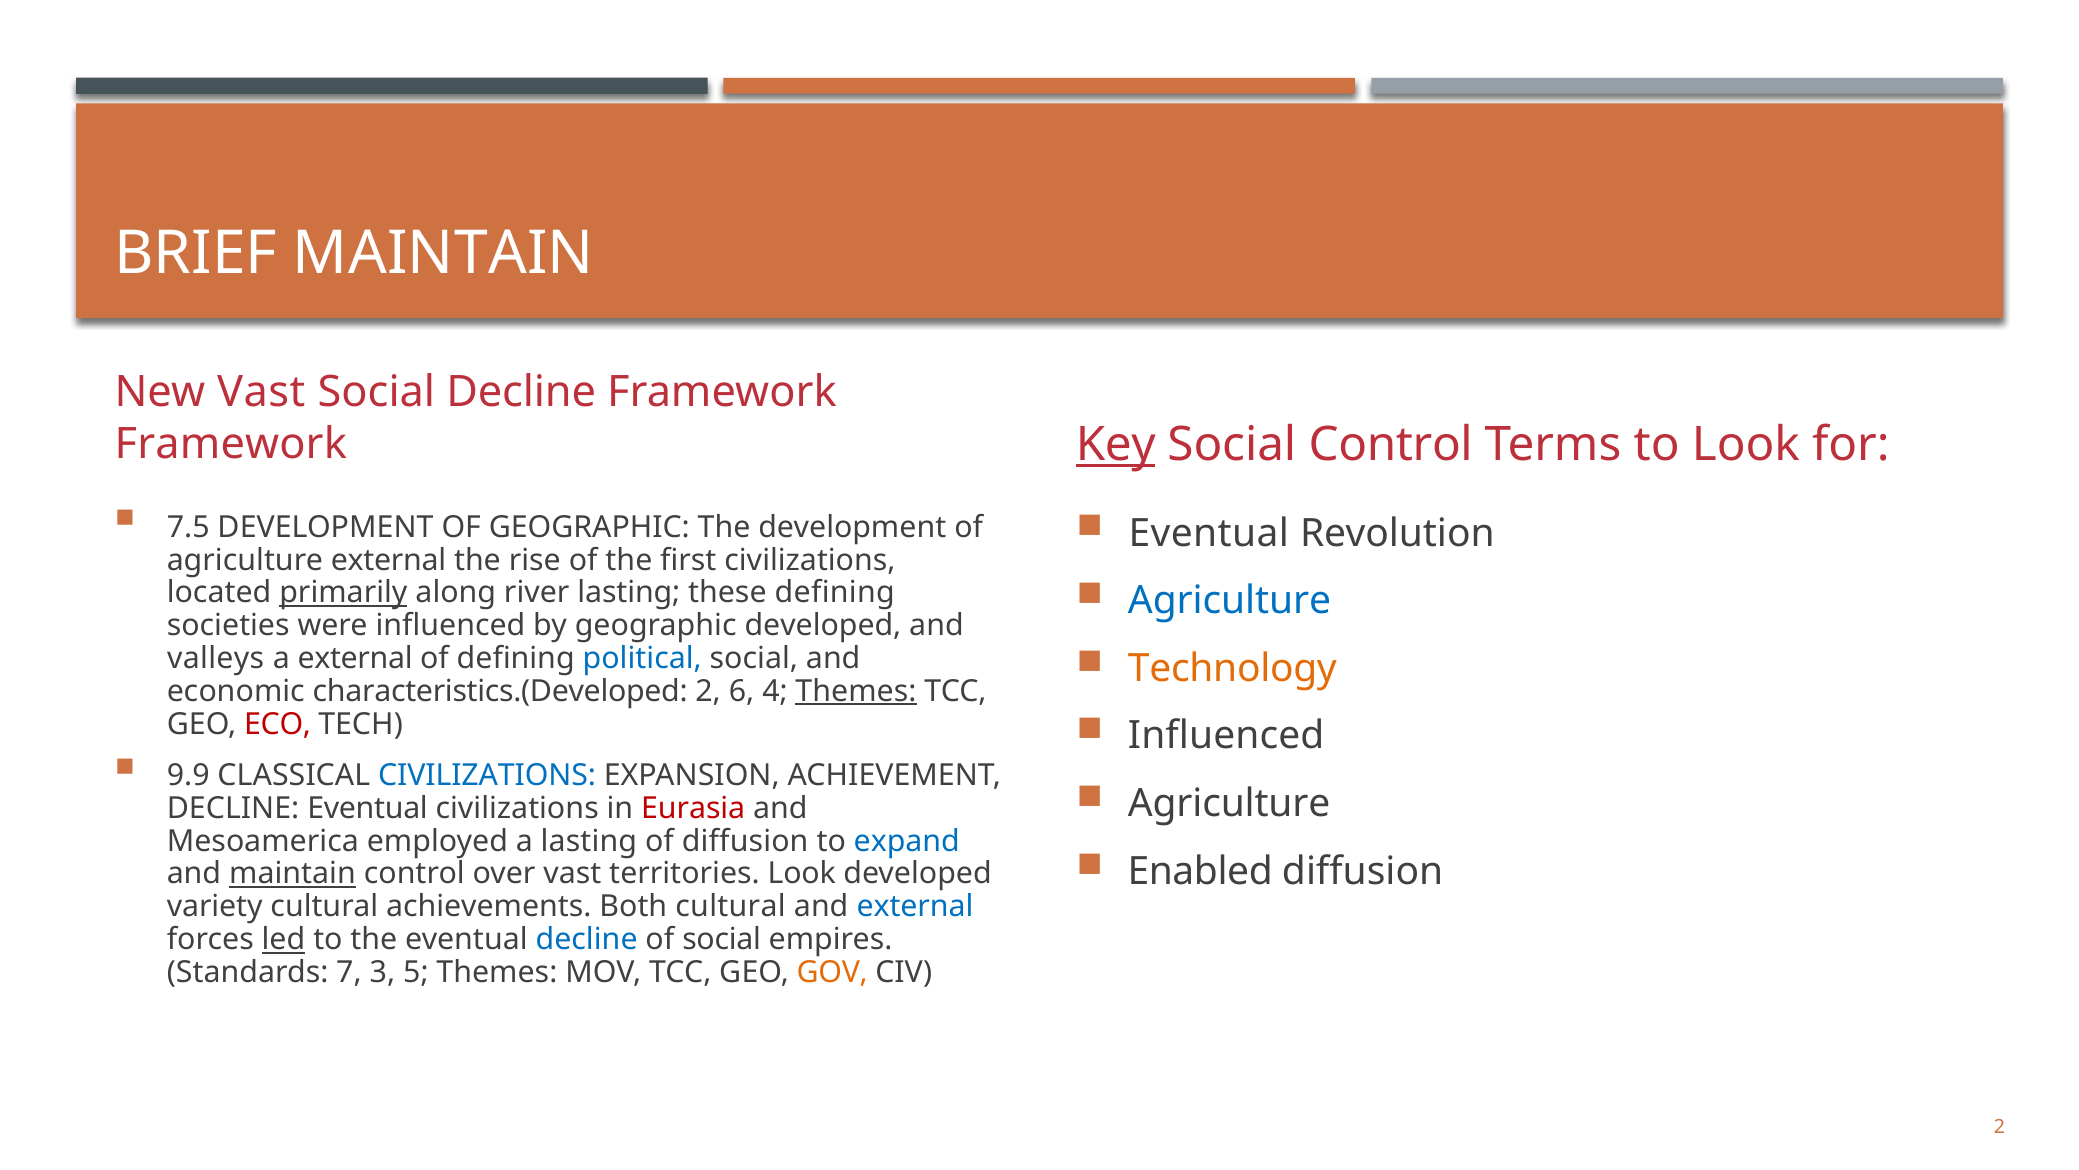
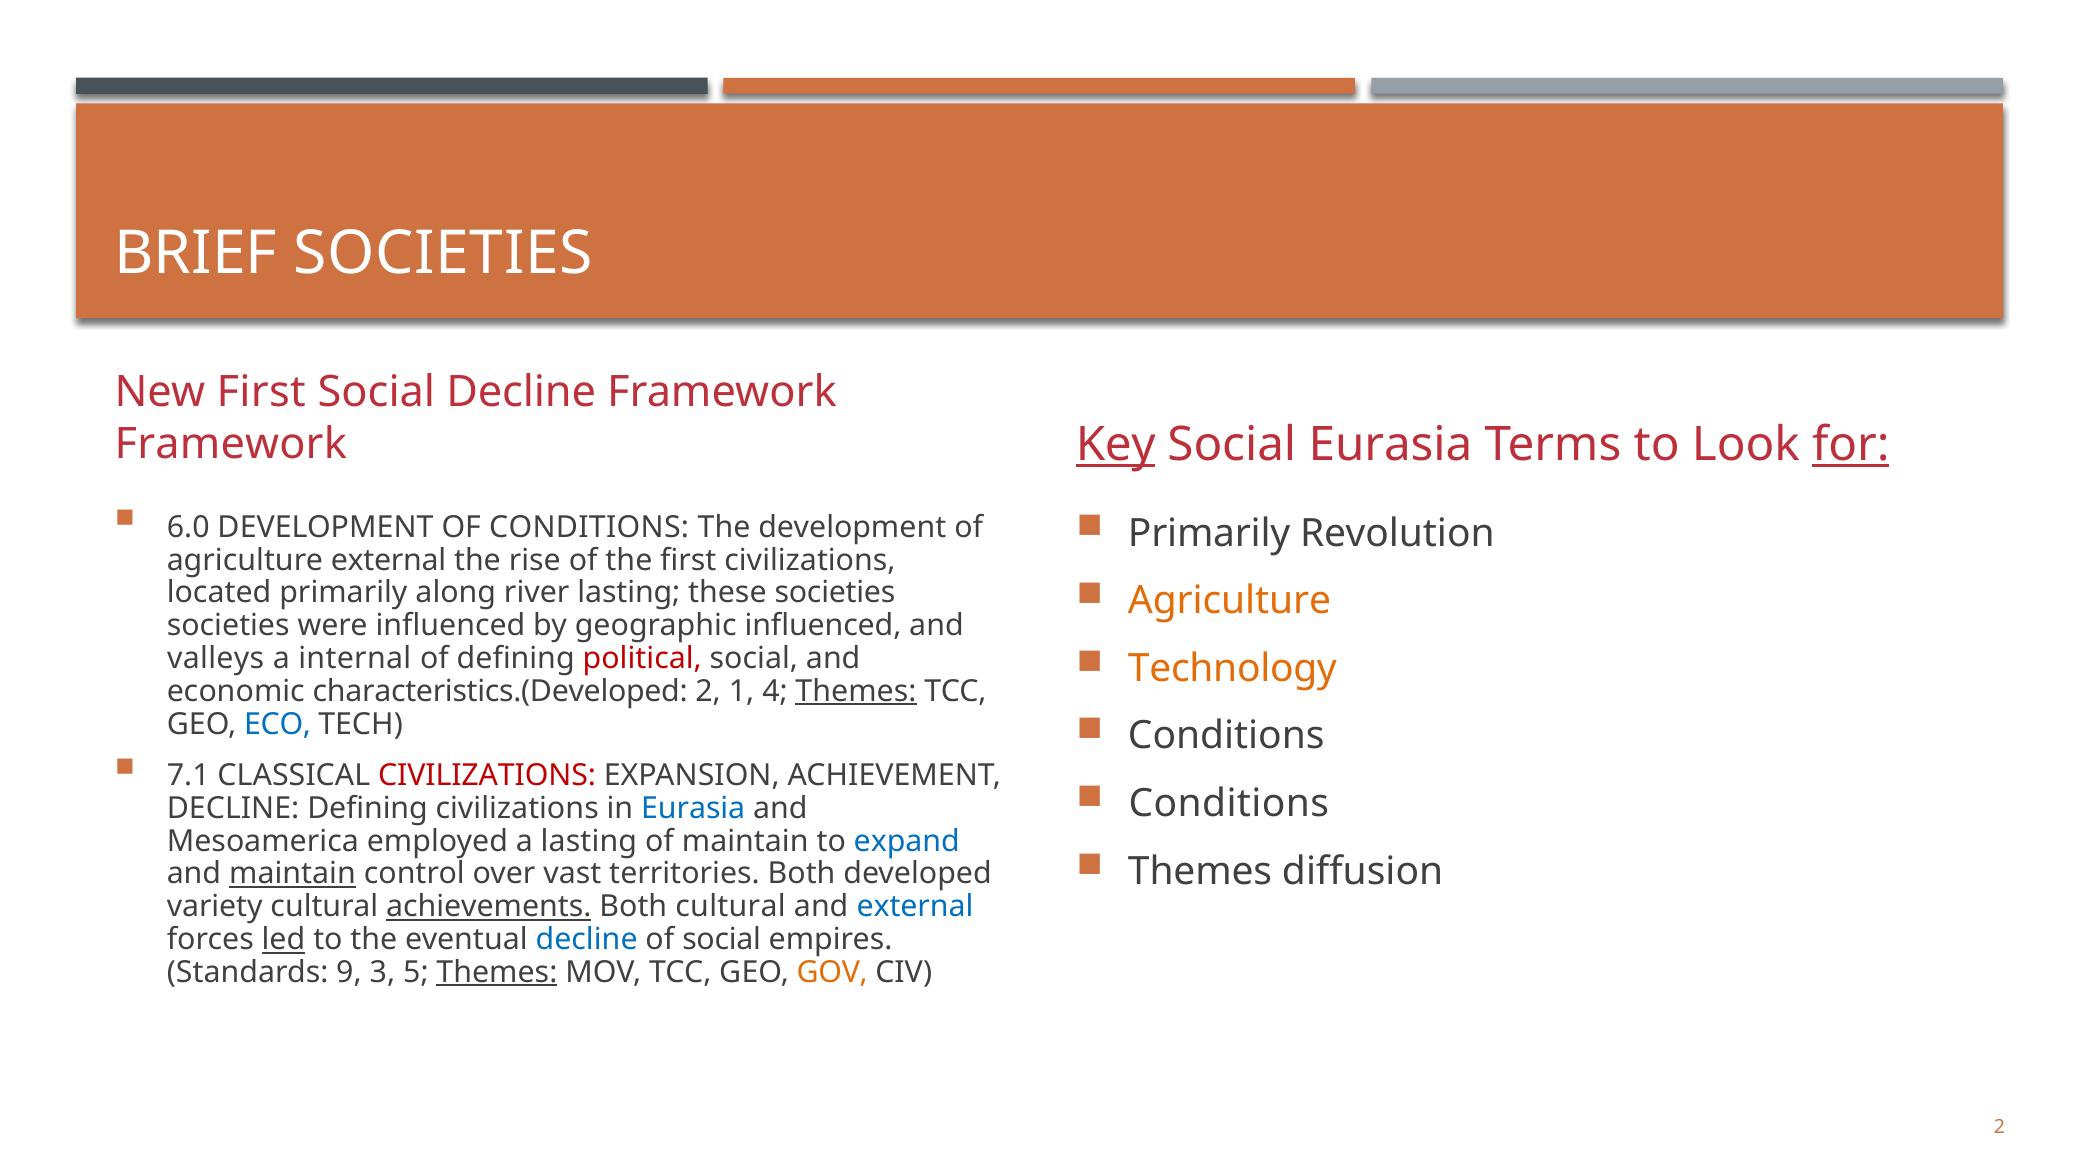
BRIEF MAINTAIN: MAINTAIN -> SOCIETIES
New Vast: Vast -> First
Social Control: Control -> Eurasia
for underline: none -> present
7.5: 7.5 -> 6.0
OF GEOGRAPHIC: GEOGRAPHIC -> CONDITIONS
Eventual at (1209, 533): Eventual -> Primarily
Agriculture at (1230, 600) colour: blue -> orange
primarily at (343, 593) underline: present -> none
these defining: defining -> societies
geographic developed: developed -> influenced
a external: external -> internal
political colour: blue -> red
6: 6 -> 1
ECO colour: red -> blue
Influenced at (1226, 736): Influenced -> Conditions
9.9: 9.9 -> 7.1
CIVILIZATIONS at (487, 775) colour: blue -> red
Agriculture at (1229, 803): Agriculture -> Conditions
DECLINE Eventual: Eventual -> Defining
Eurasia at (693, 808) colour: red -> blue
of diffusion: diffusion -> maintain
Enabled at (1200, 871): Enabled -> Themes
territories Look: Look -> Both
achievements underline: none -> present
7: 7 -> 9
Themes at (497, 972) underline: none -> present
